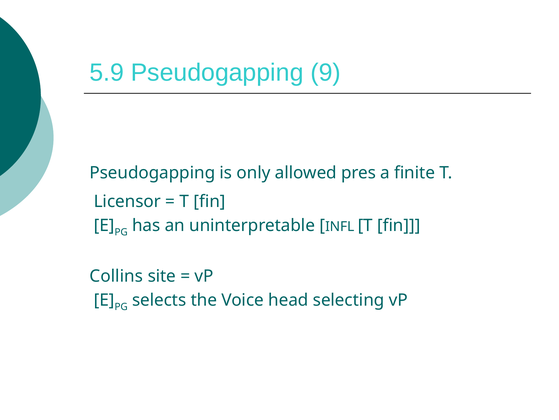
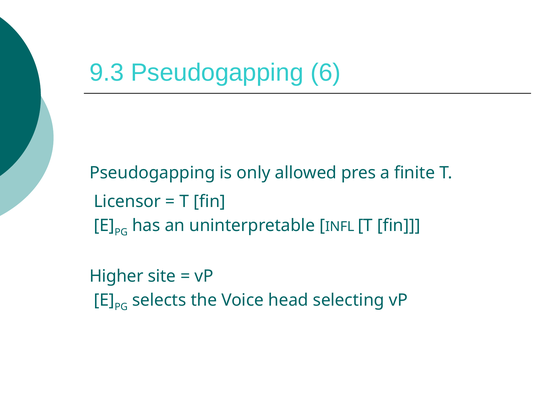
5.9: 5.9 -> 9.3
9: 9 -> 6
Collins: Collins -> Higher
